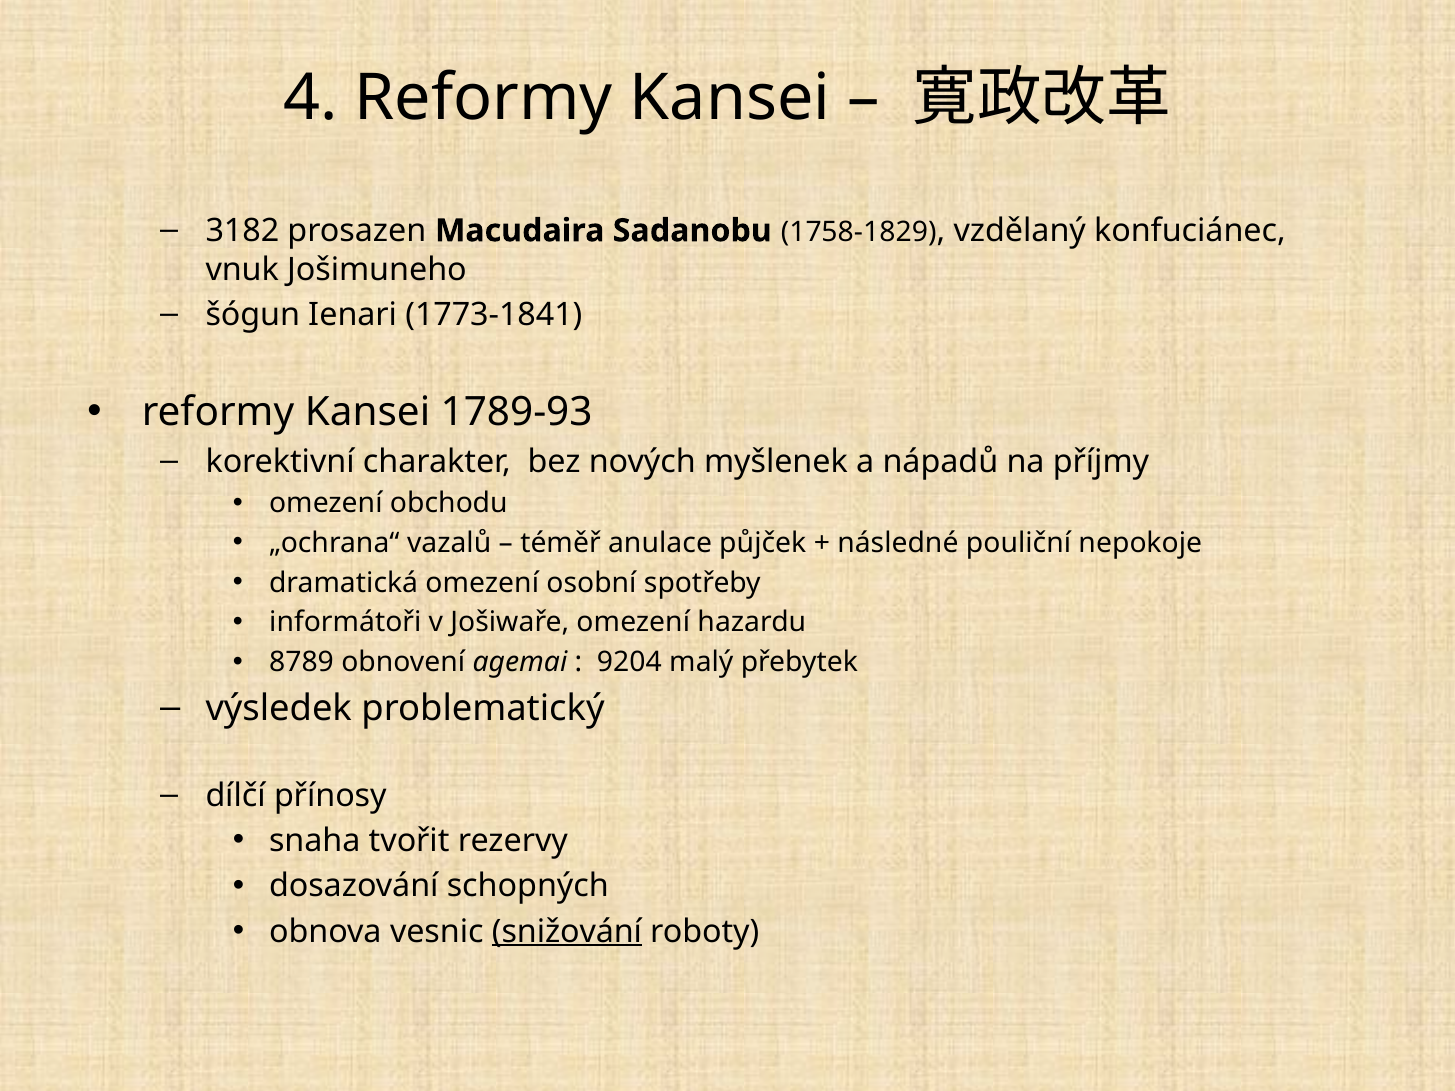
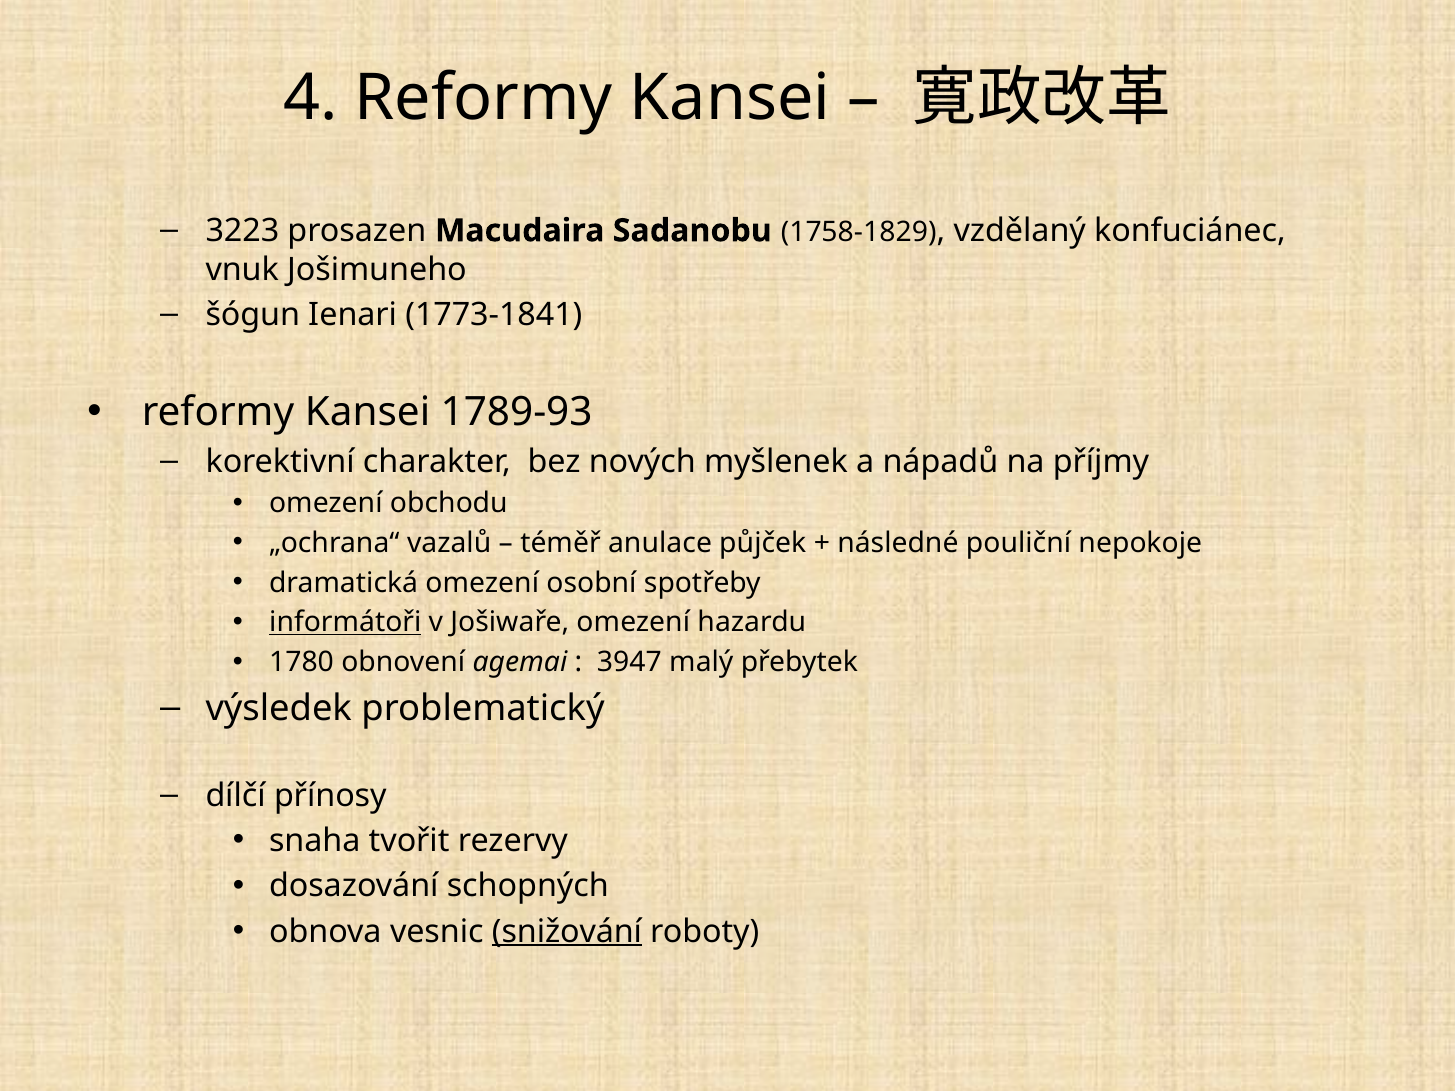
3182: 3182 -> 3223
informátoři underline: none -> present
8789: 8789 -> 1780
9204: 9204 -> 3947
